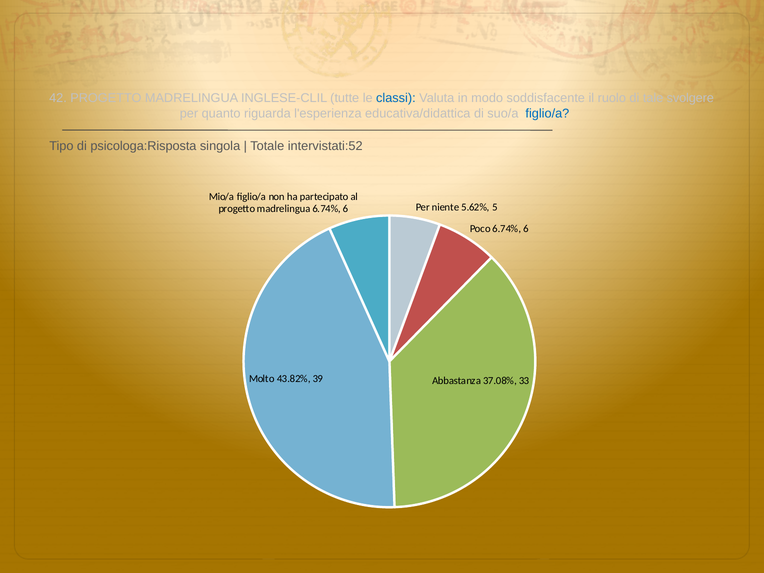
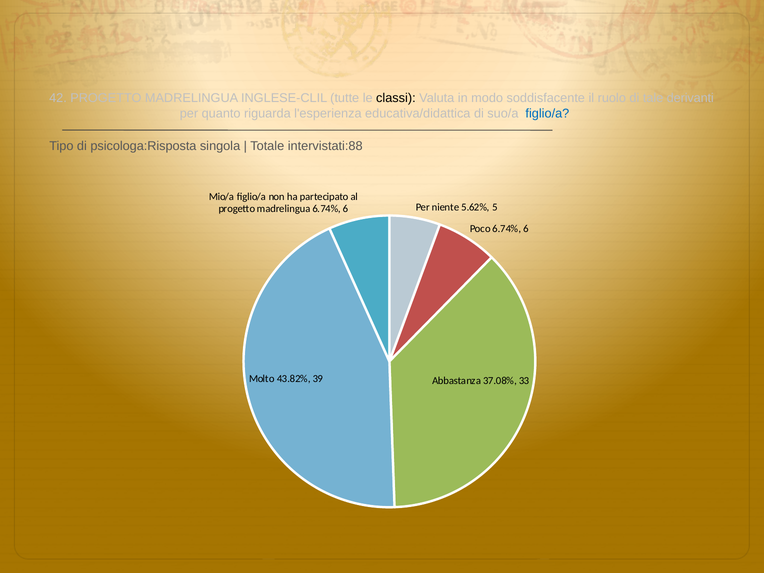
classi colour: blue -> black
svolgere: svolgere -> derivanti
intervistati:52: intervistati:52 -> intervistati:88
